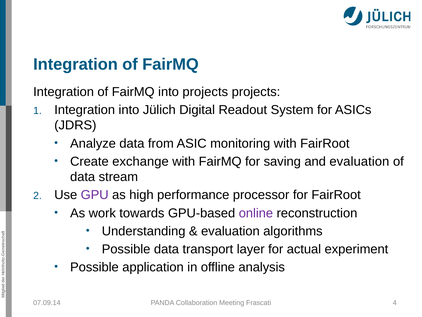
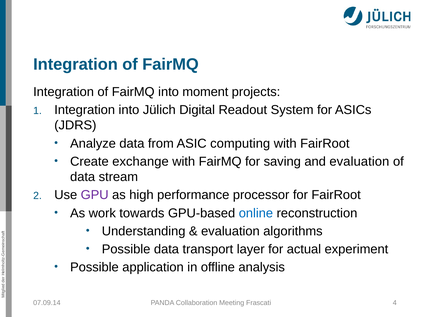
into projects: projects -> moment
monitoring: monitoring -> computing
online colour: purple -> blue
